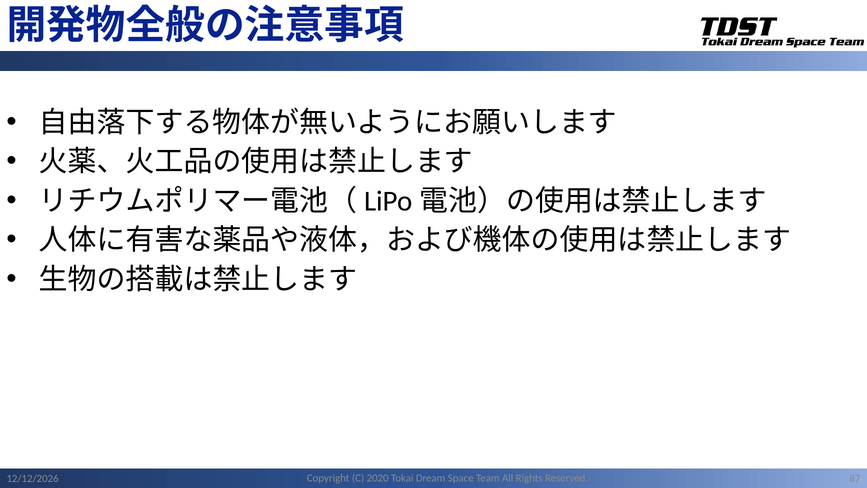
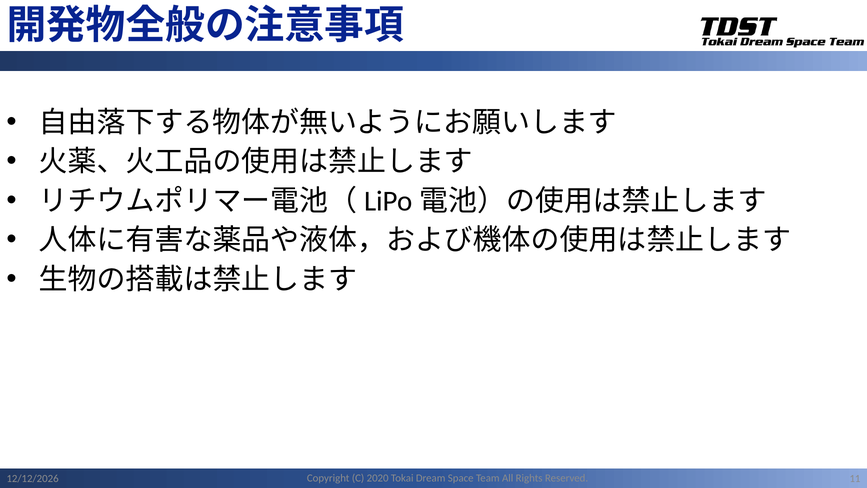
87: 87 -> 11
